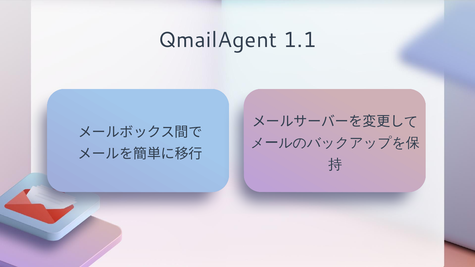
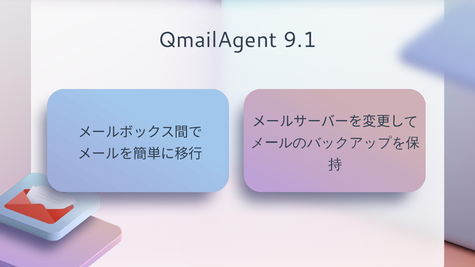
1.1: 1.1 -> 9.1
